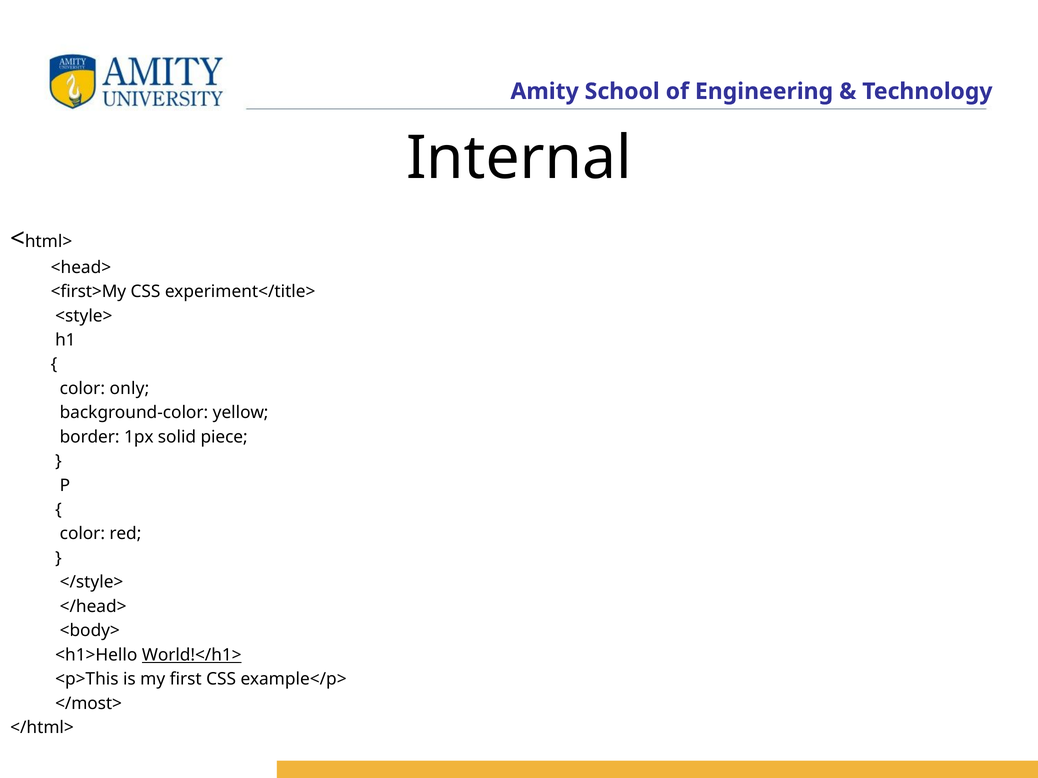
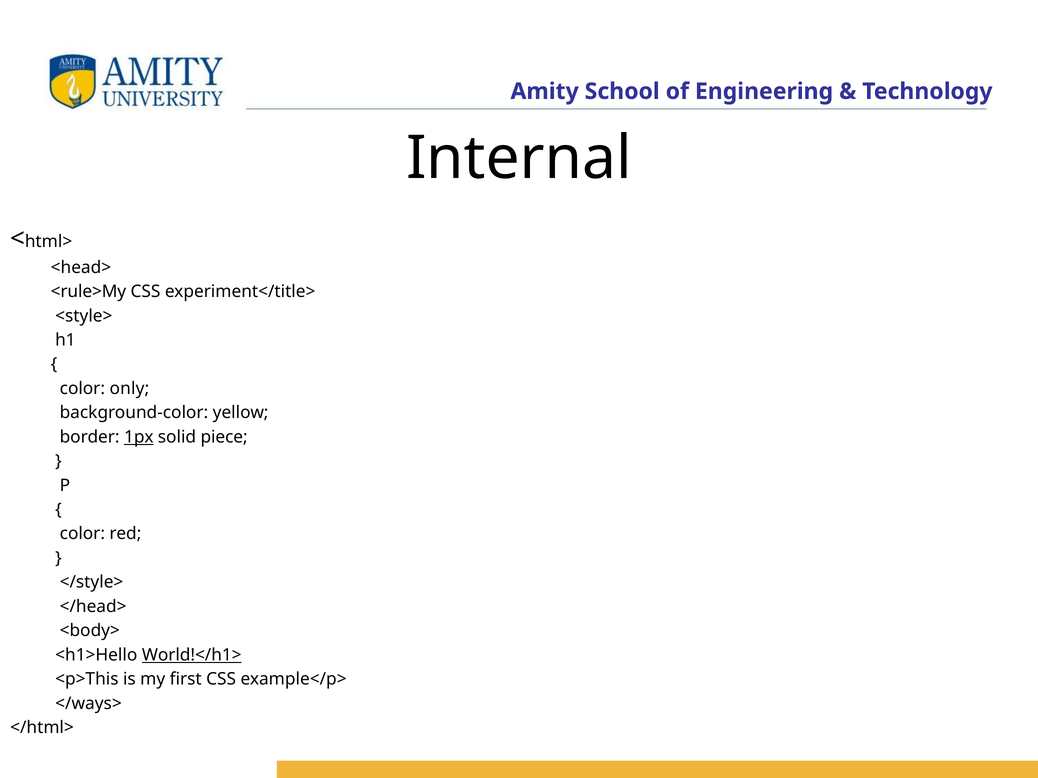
<first>My: <first>My -> <rule>My
1px underline: none -> present
</most>: </most> -> </ways>
